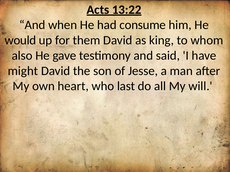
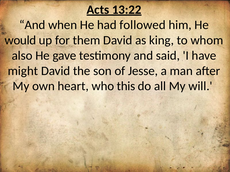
consume: consume -> followed
last: last -> this
